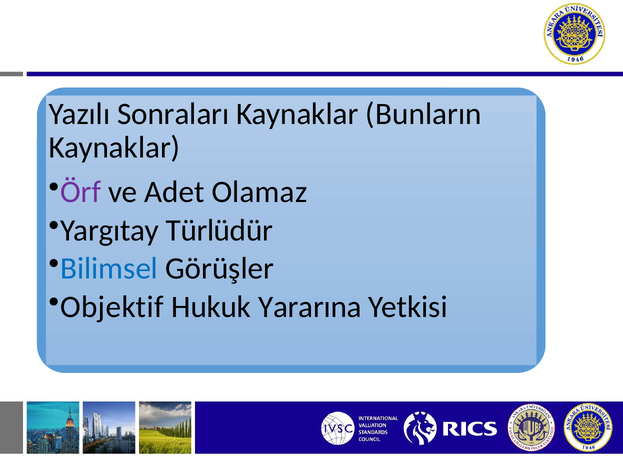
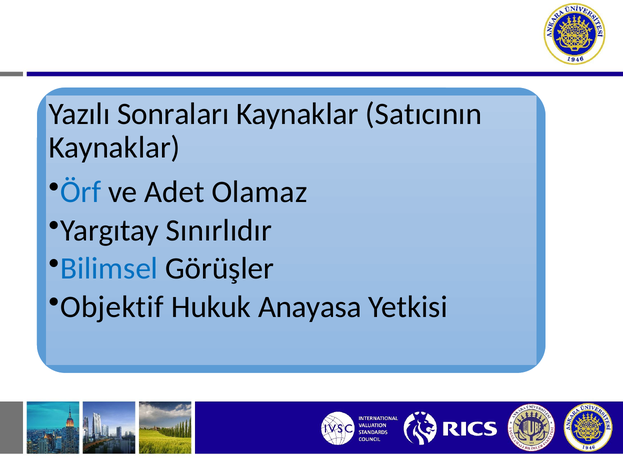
Bunların: Bunların -> Satıcının
Örf colour: purple -> blue
Türlüdür: Türlüdür -> Sınırlıdır
Yararına: Yararına -> Anayasa
